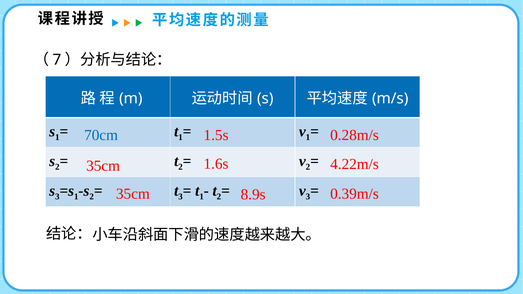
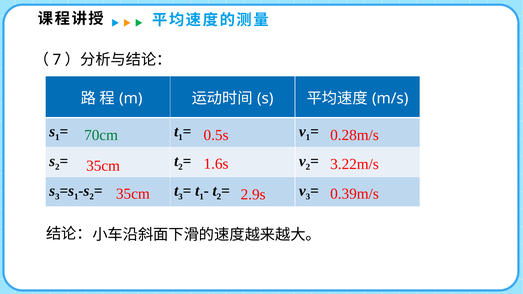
70cm colour: blue -> green
1.5s: 1.5s -> 0.5s
4.22m/s: 4.22m/s -> 3.22m/s
8.9s: 8.9s -> 2.9s
